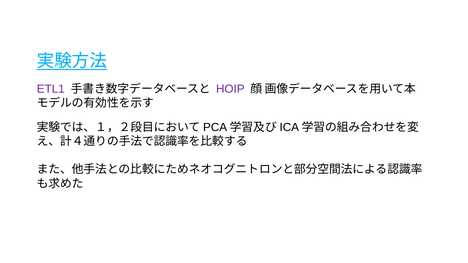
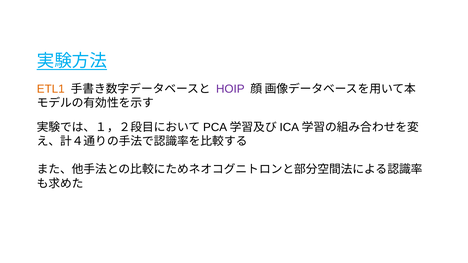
ETL1 colour: purple -> orange
